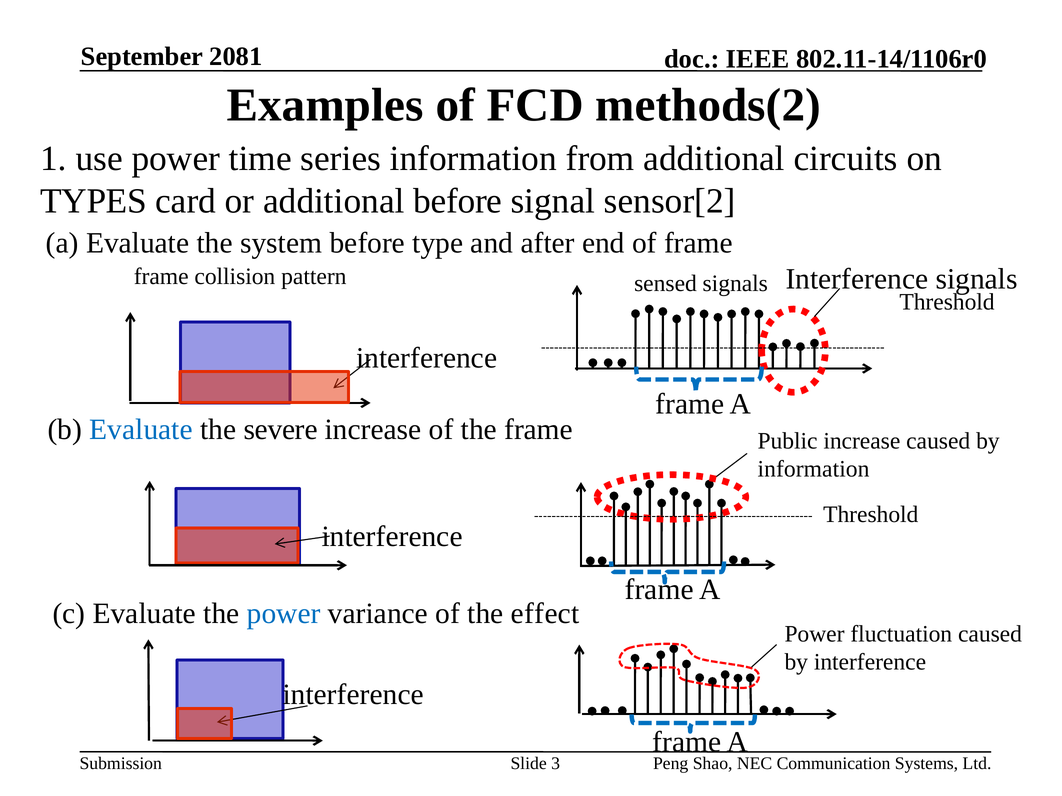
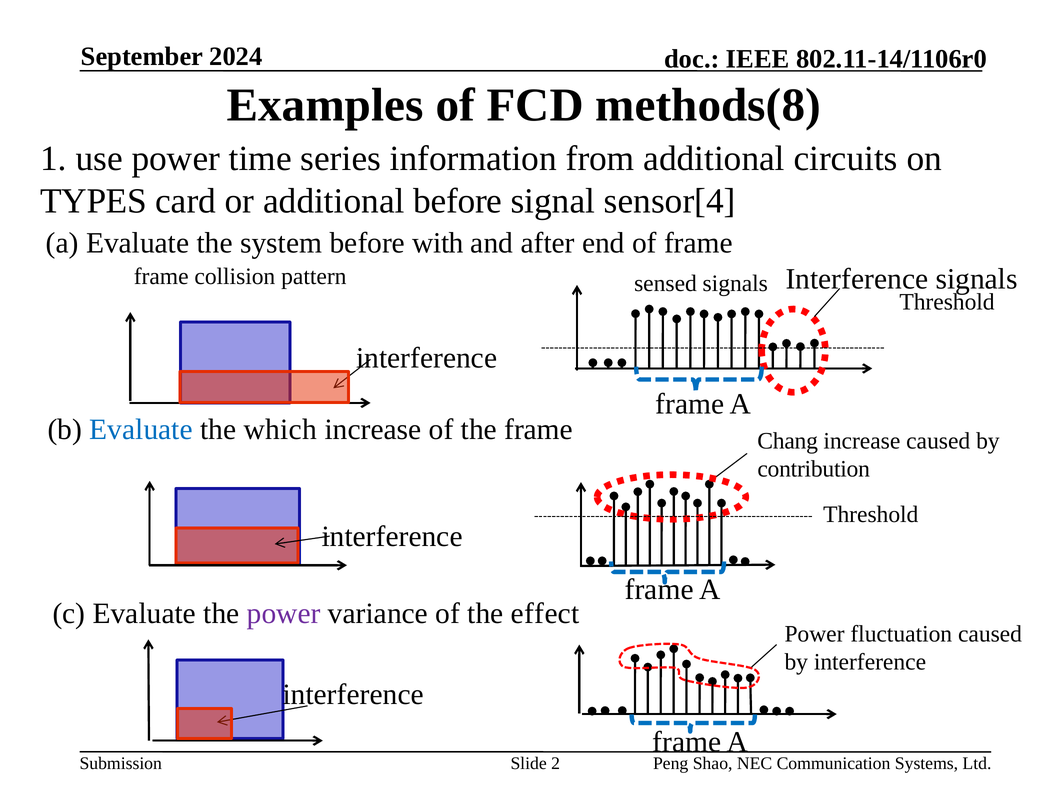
2081: 2081 -> 2024
methods(2: methods(2 -> methods(8
sensor[2: sensor[2 -> sensor[4
type: type -> with
severe: severe -> which
Public: Public -> Chang
information at (814, 469): information -> contribution
power at (284, 614) colour: blue -> purple
3: 3 -> 2
